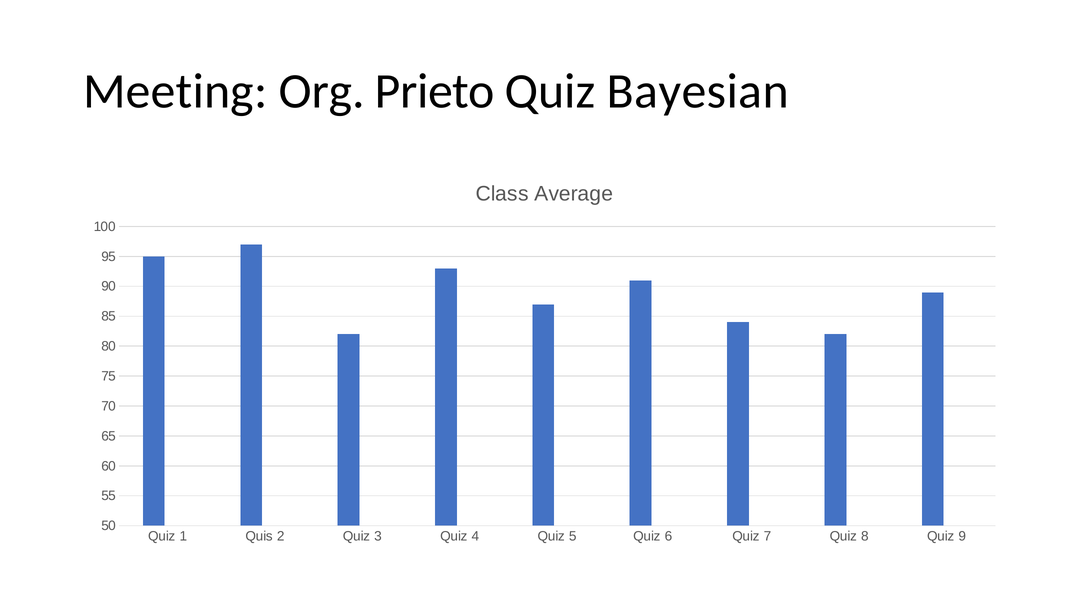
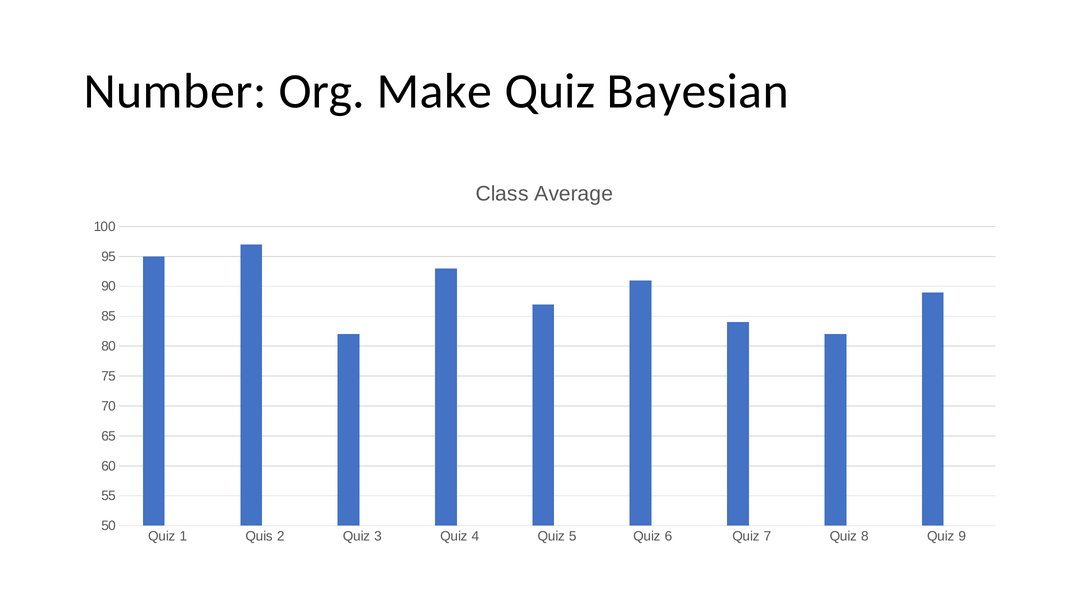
Meeting: Meeting -> Number
Prieto: Prieto -> Make
